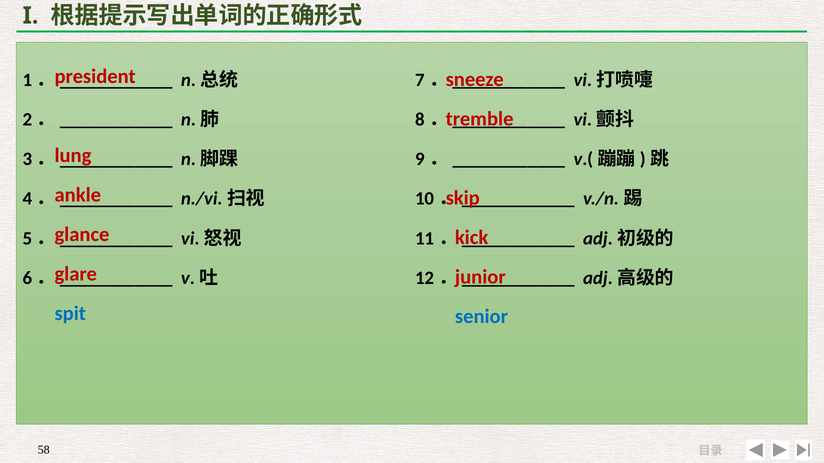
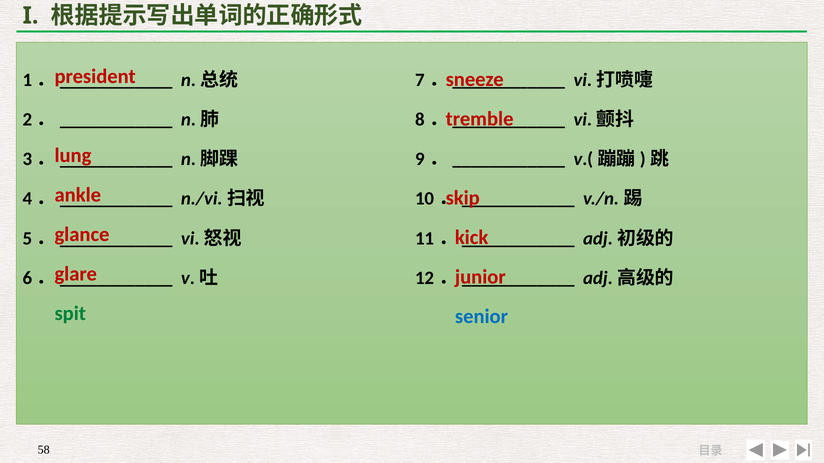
spit colour: blue -> green
